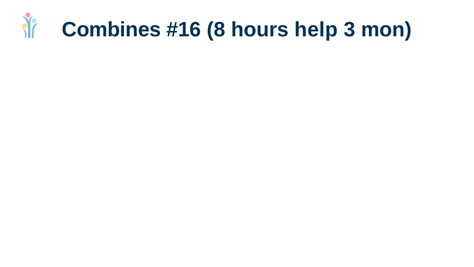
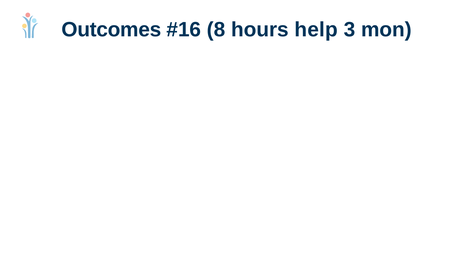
Combines: Combines -> Outcomes
